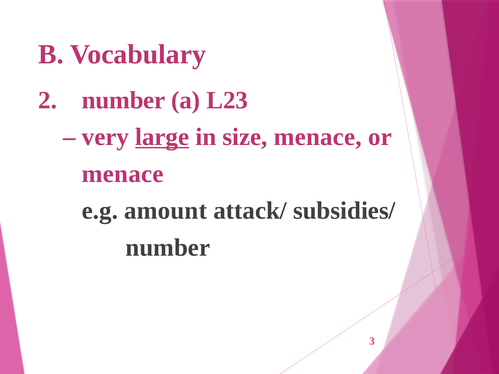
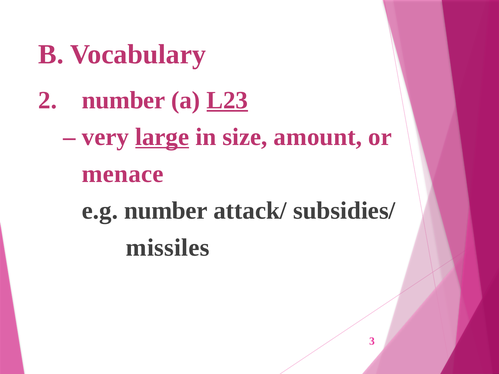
L23 underline: none -> present
size menace: menace -> amount
e.g amount: amount -> number
number at (168, 248): number -> missiles
